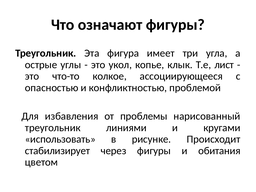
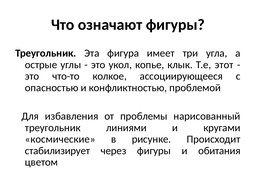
лист: лист -> этот
использовать: использовать -> космические
